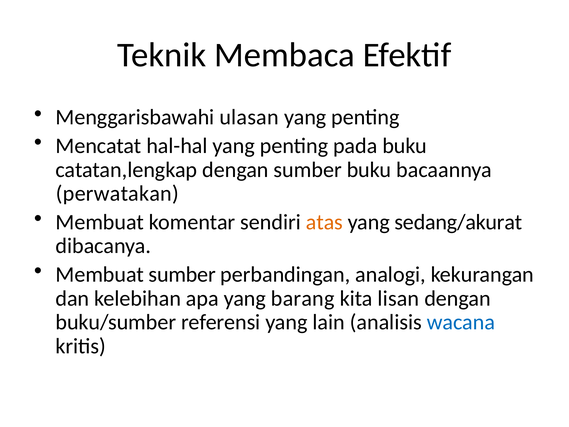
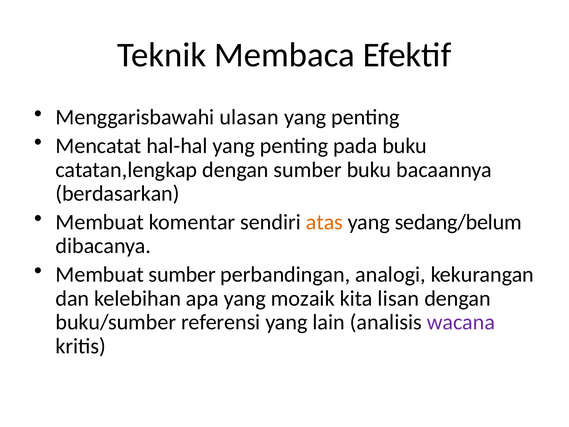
perwatakan: perwatakan -> berdasarkan
sedang/akurat: sedang/akurat -> sedang/belum
barang: barang -> mozaik
wacana colour: blue -> purple
